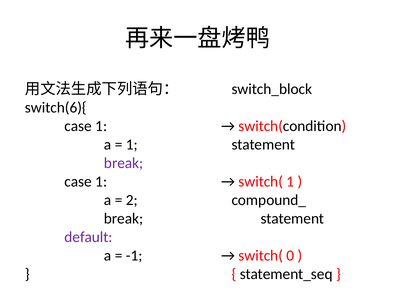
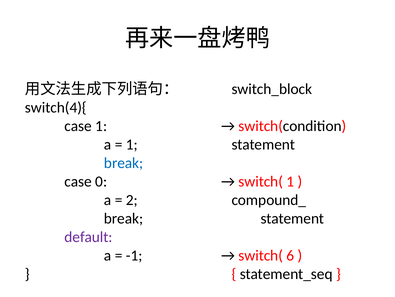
switch(6){: switch(6){ -> switch(4){
break at (124, 163) colour: purple -> blue
1 at (101, 181): 1 -> 0
0: 0 -> 6
